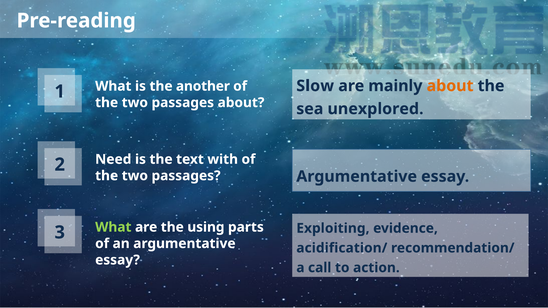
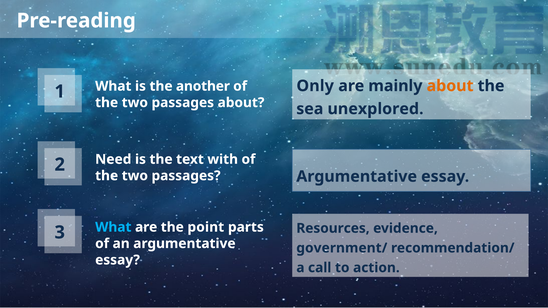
Slow: Slow -> Only
What at (113, 227) colour: light green -> light blue
using: using -> point
Exploiting: Exploiting -> Resources
acidification/: acidification/ -> government/
